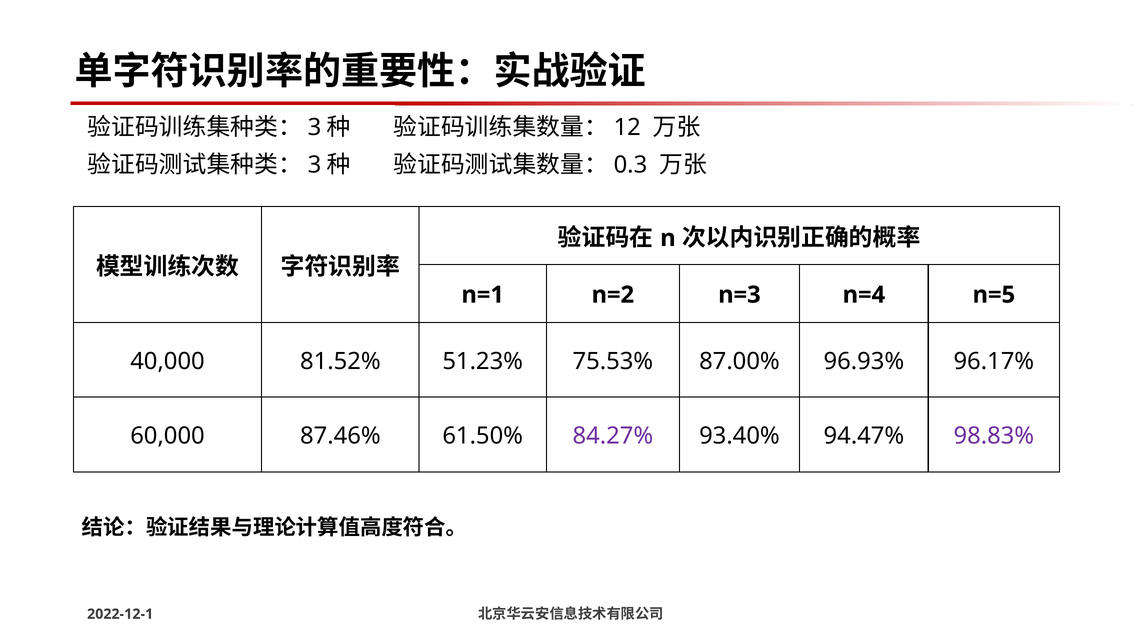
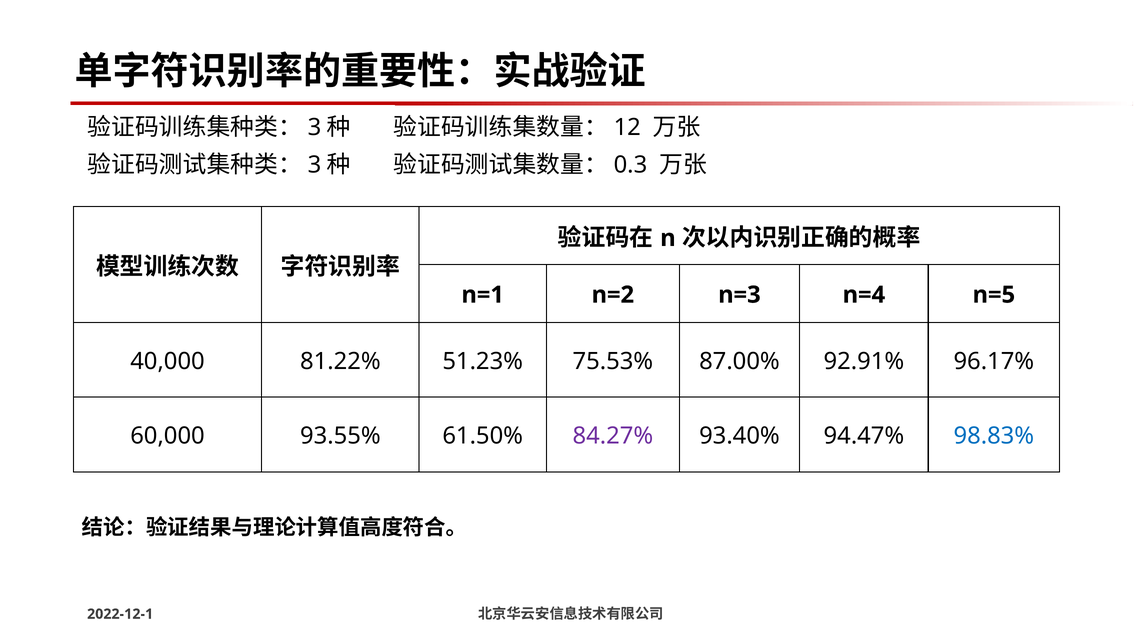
81.52%: 81.52% -> 81.22%
96.93%: 96.93% -> 92.91%
87.46%: 87.46% -> 93.55%
98.83% colour: purple -> blue
